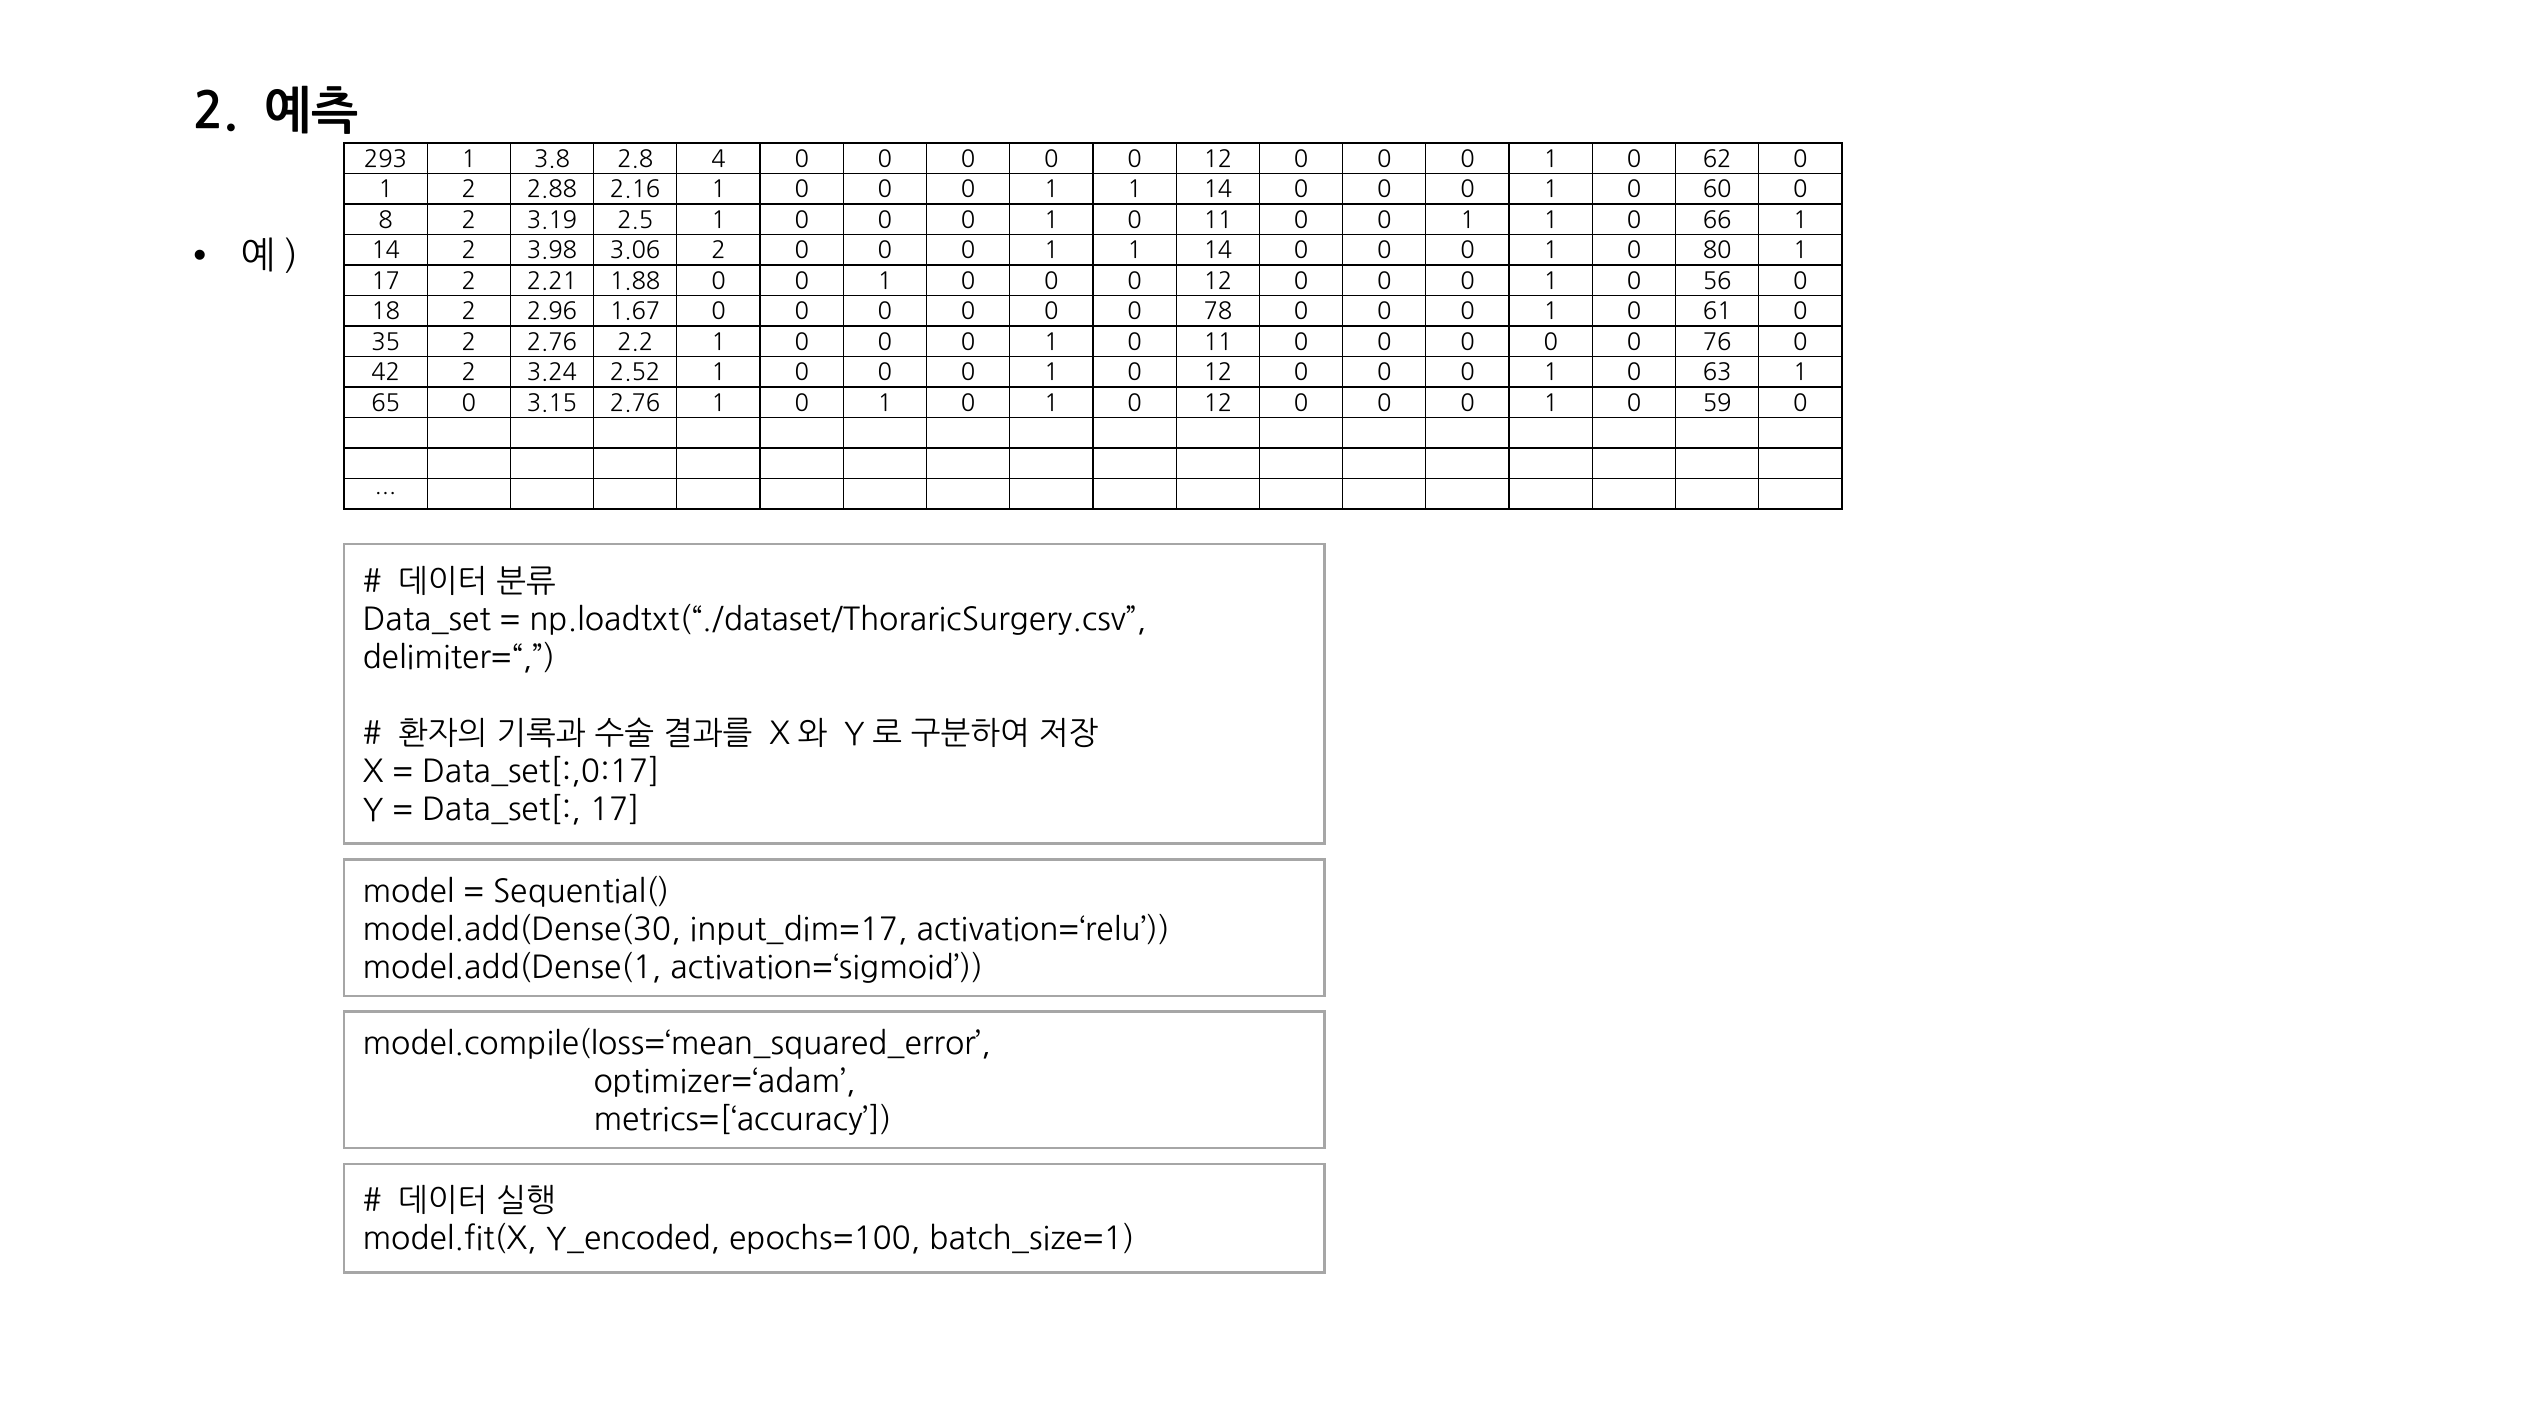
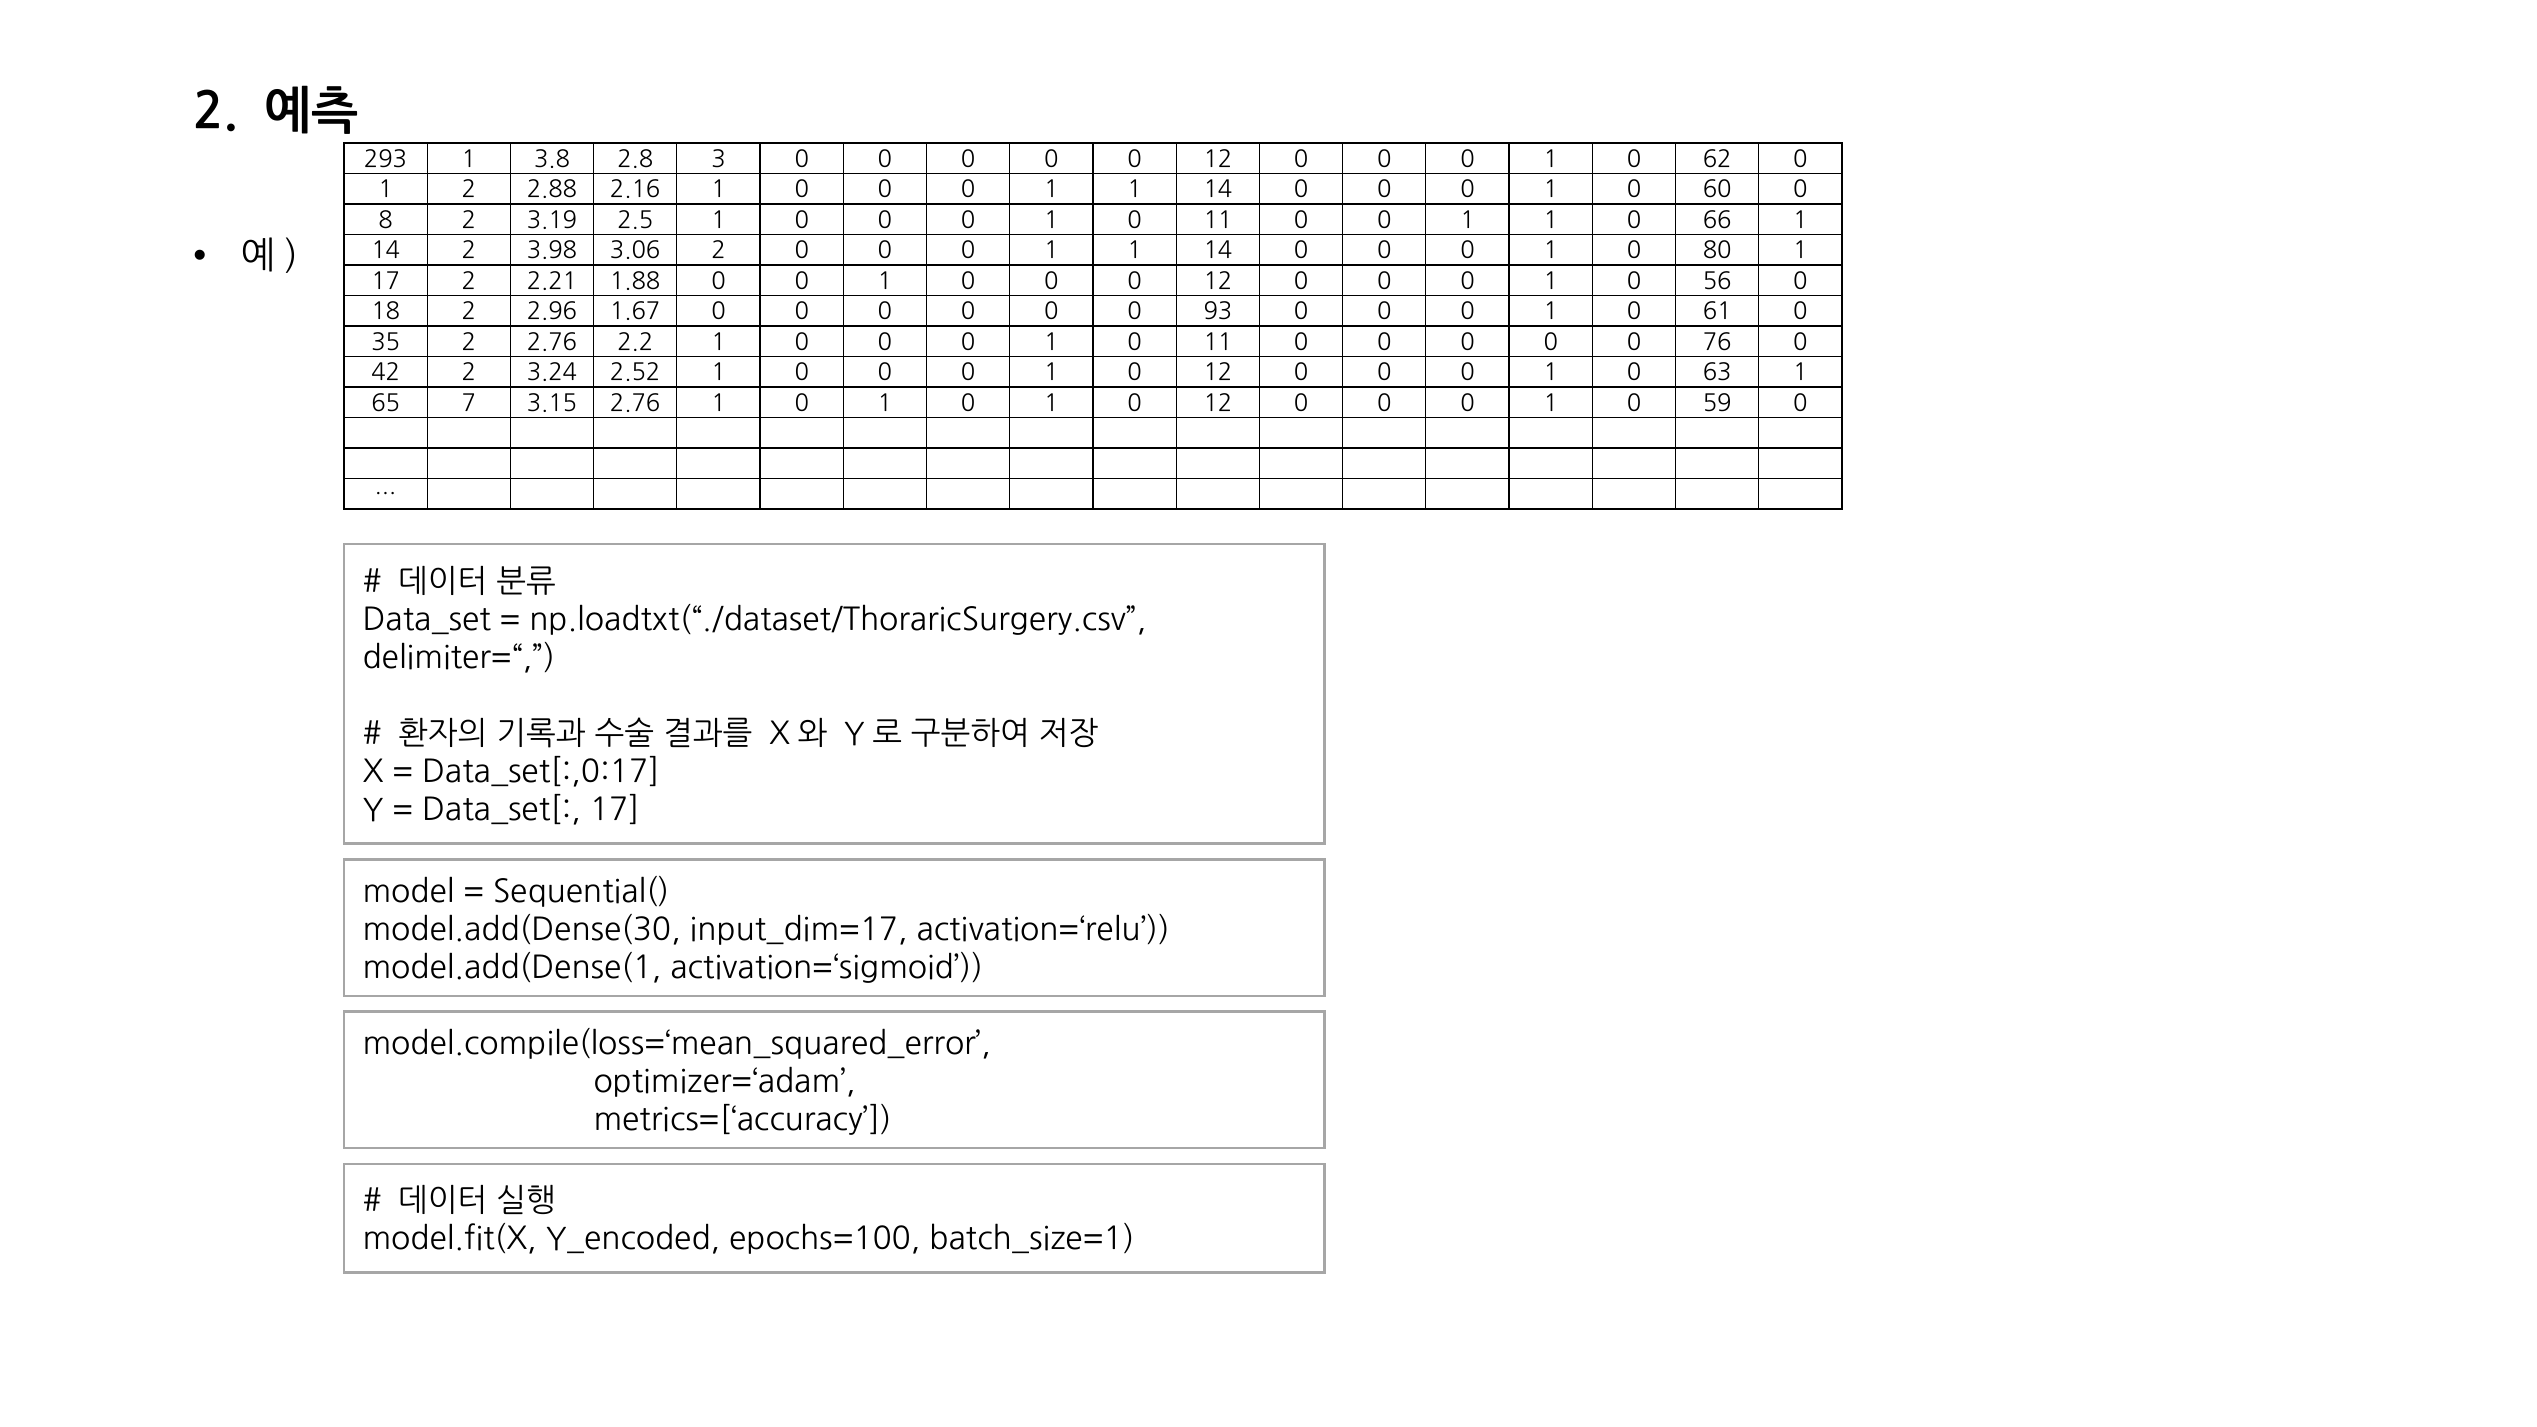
4: 4 -> 3
78: 78 -> 93
65 0: 0 -> 7
